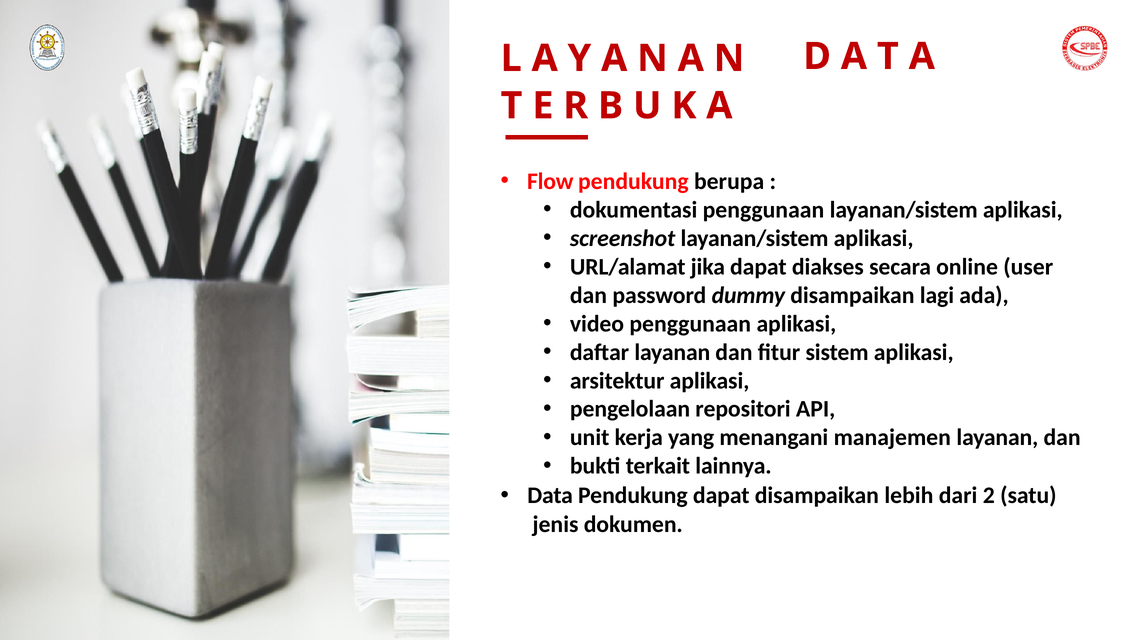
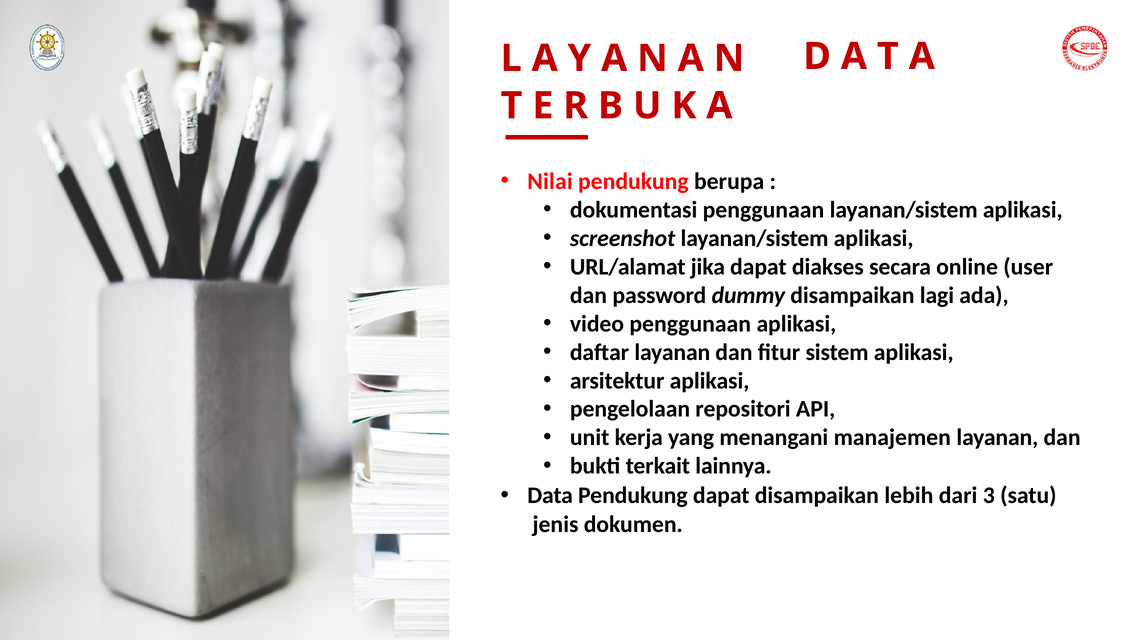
Flow: Flow -> Nilai
2: 2 -> 3
